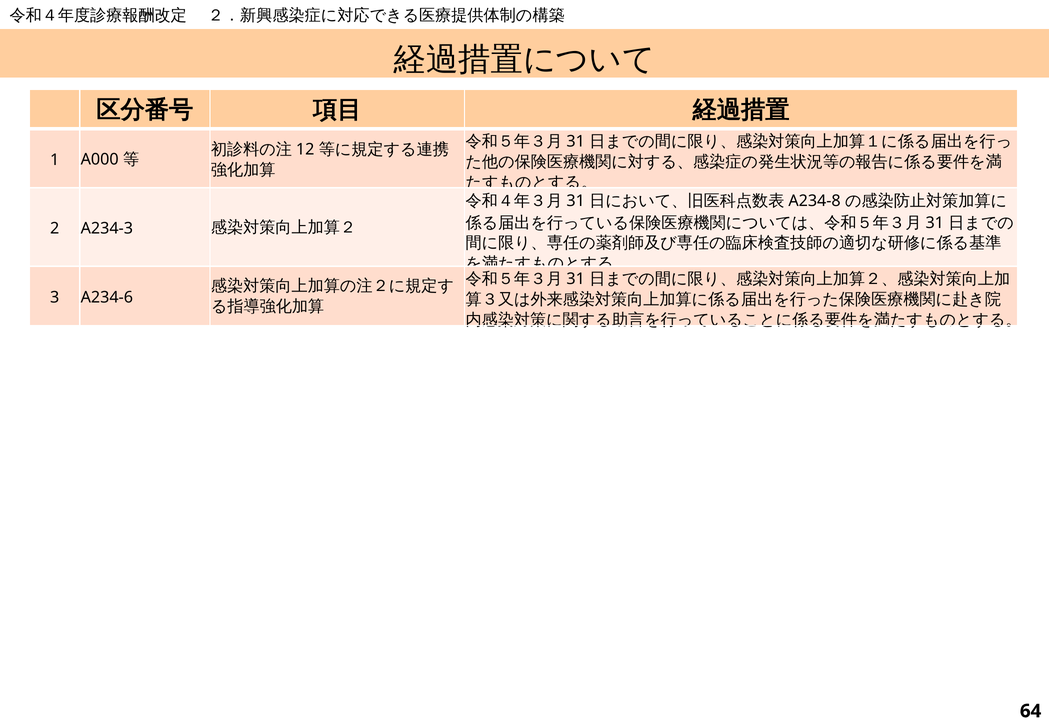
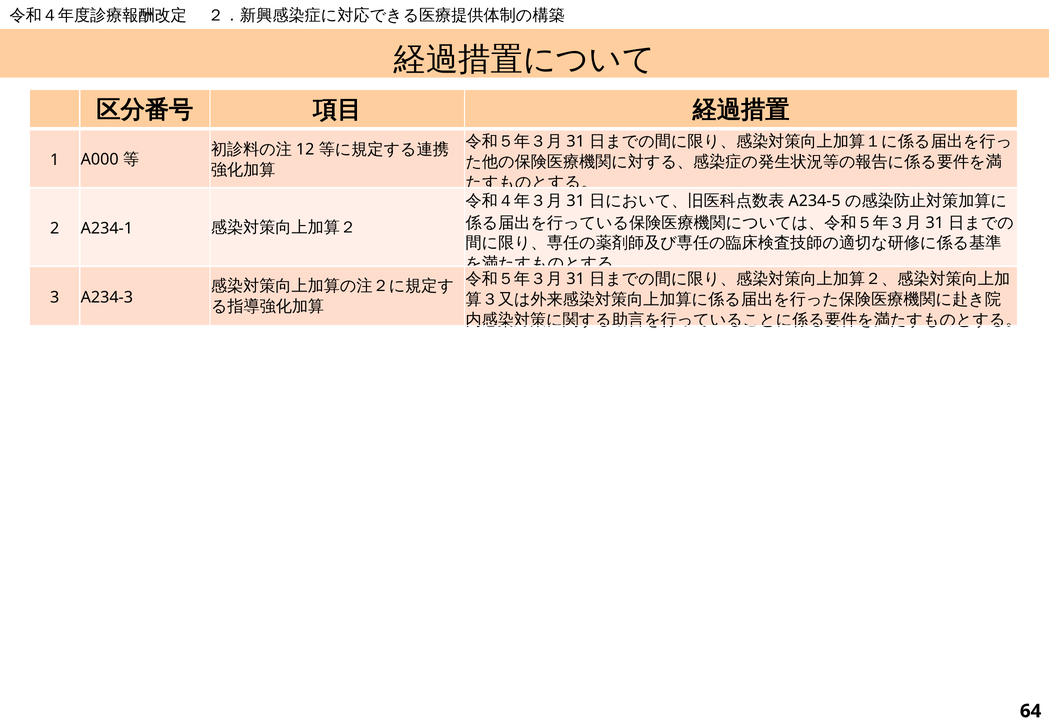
A234-8: A234-8 -> A234-5
A234-3: A234-3 -> A234-1
A234-6: A234-6 -> A234-3
